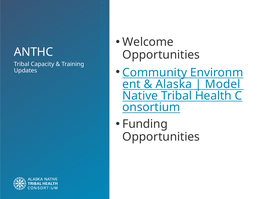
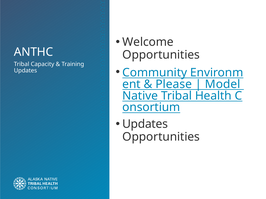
Alaska: Alaska -> Please
Funding at (145, 124): Funding -> Updates
